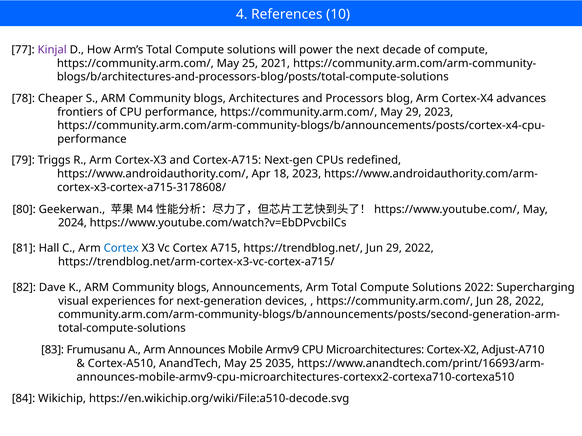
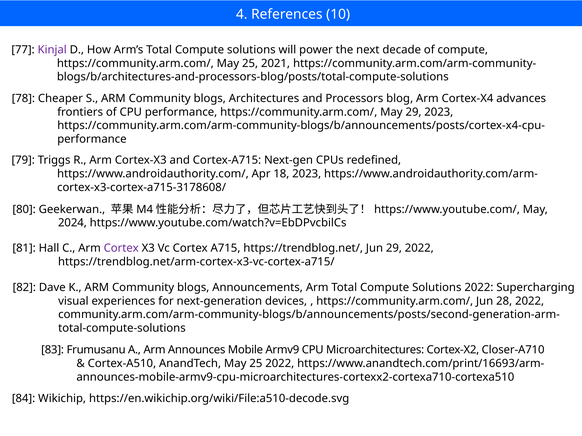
Cortex at (121, 249) colour: blue -> purple
Adjust-A710: Adjust-A710 -> Closer-A710
25 2035: 2035 -> 2022
